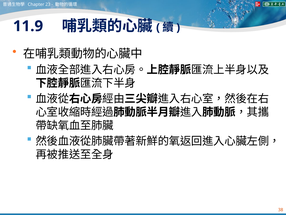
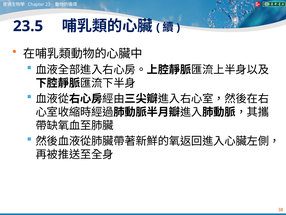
11.9: 11.9 -> 23.5
